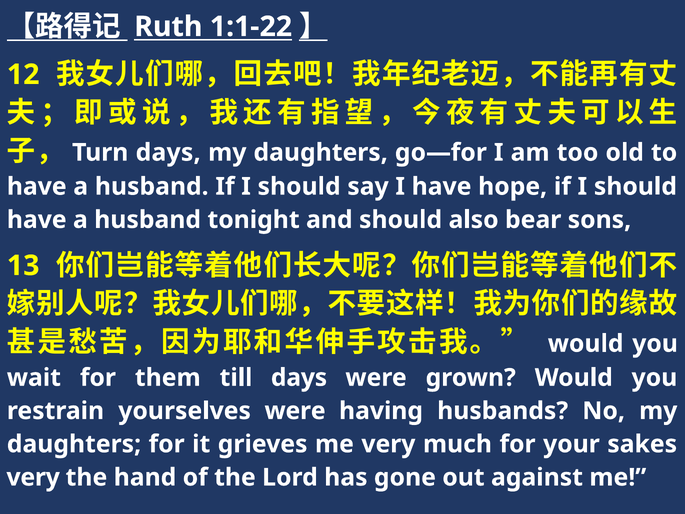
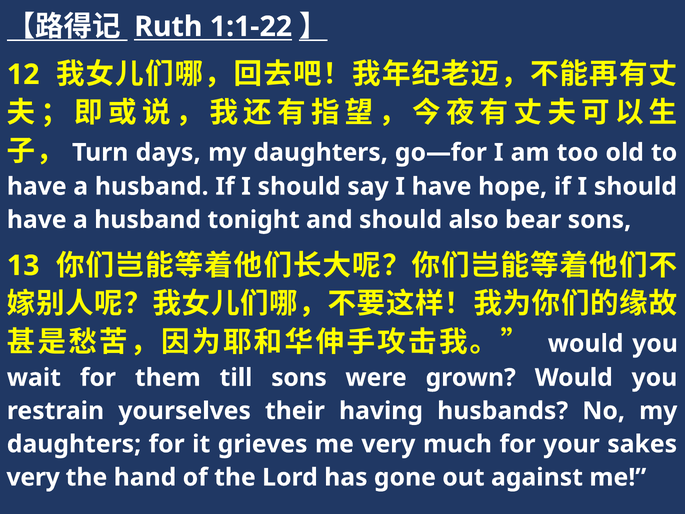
till days: days -> sons
yourselves were: were -> their
